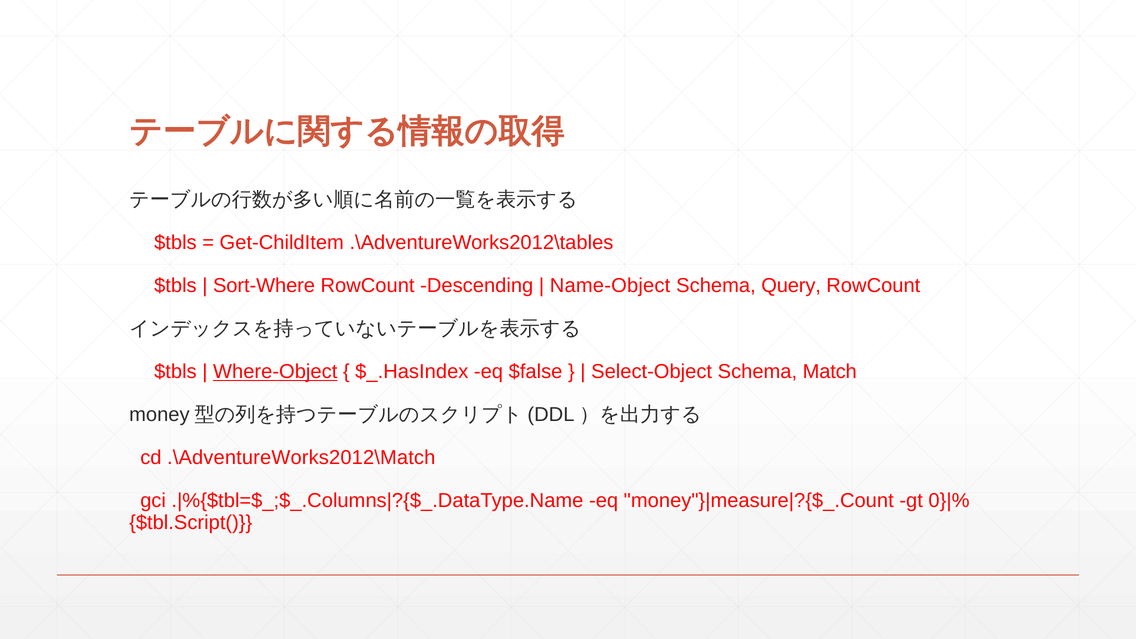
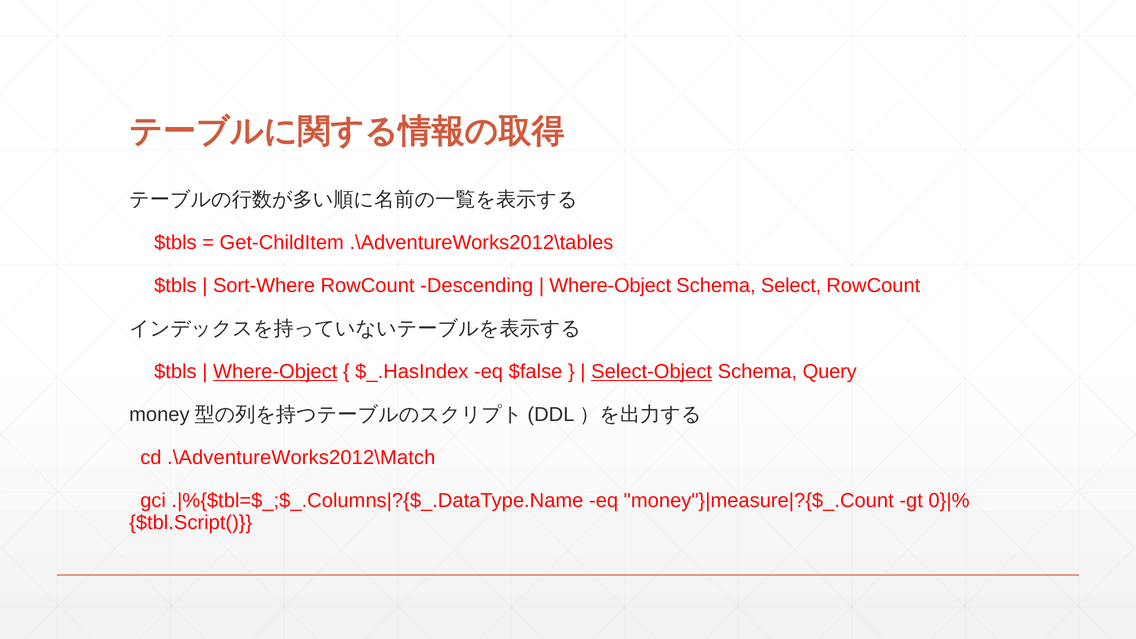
Name-Object at (610, 286): Name-Object -> Where-Object
Query: Query -> Select
Select-Object underline: none -> present
Match: Match -> Query
